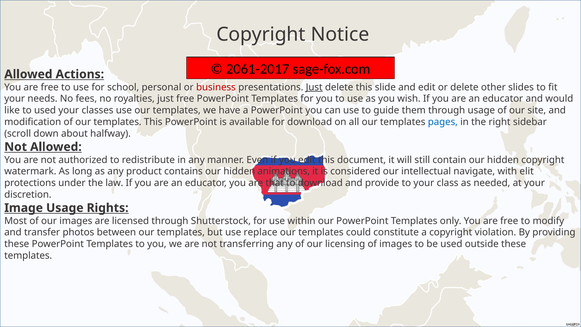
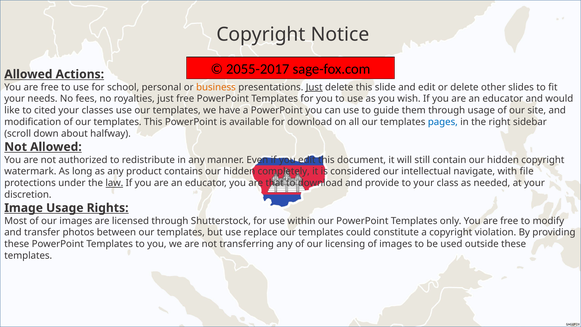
2061-2017: 2061-2017 -> 2055-2017
business colour: red -> orange
to used: used -> cited
animations: animations -> completely
elit: elit -> file
law underline: none -> present
